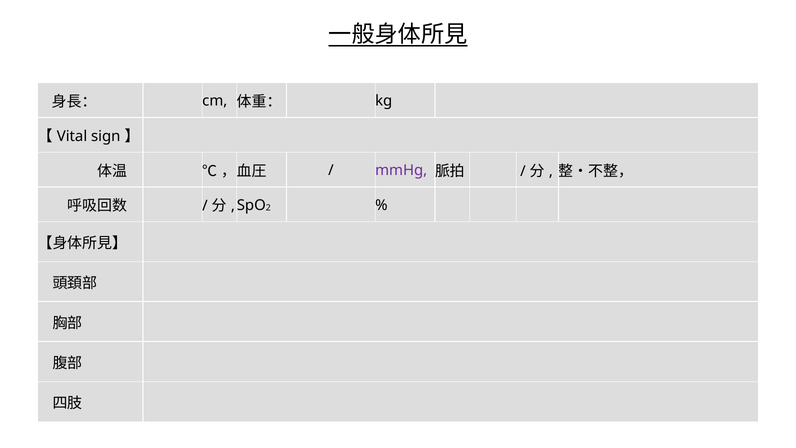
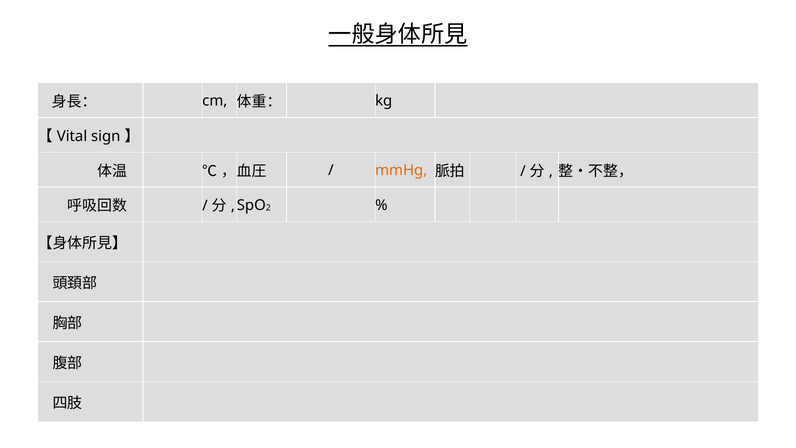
mmHg colour: purple -> orange
